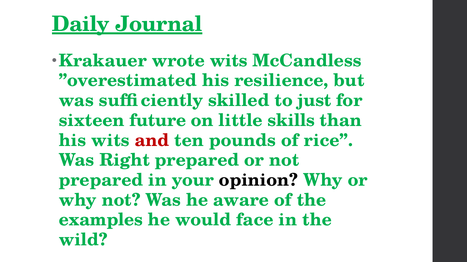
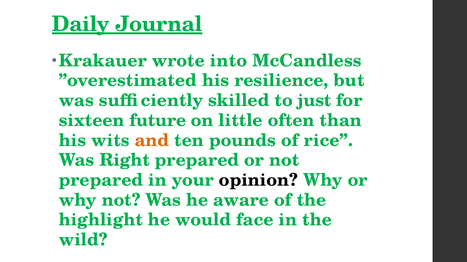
wrote wits: wits -> into
skills: skills -> often
and colour: red -> orange
examples: examples -> highlight
